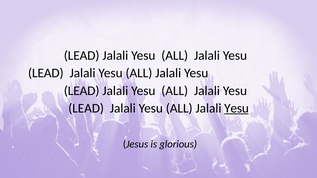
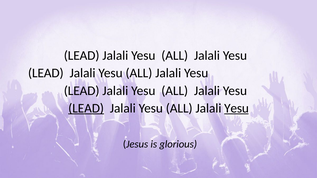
LEAD at (86, 108) underline: none -> present
